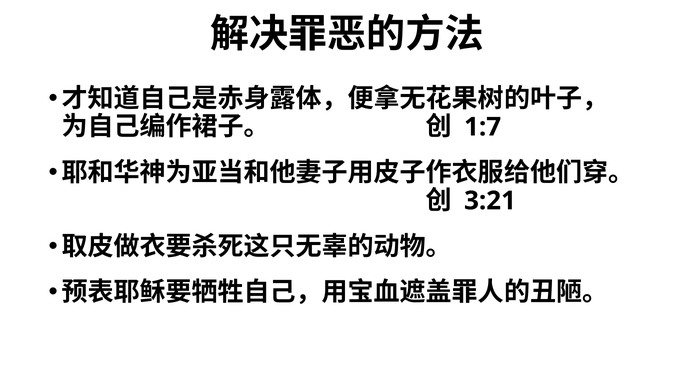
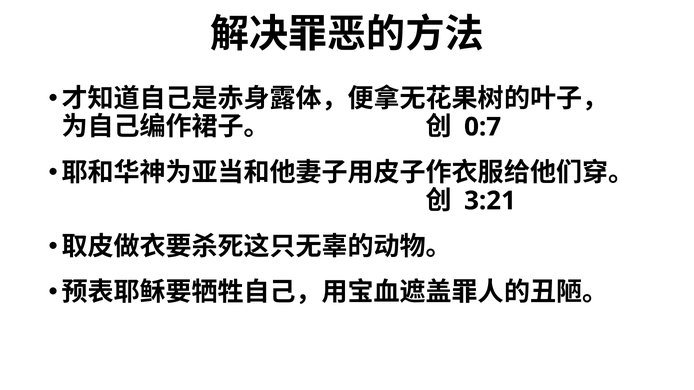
1:7: 1:7 -> 0:7
